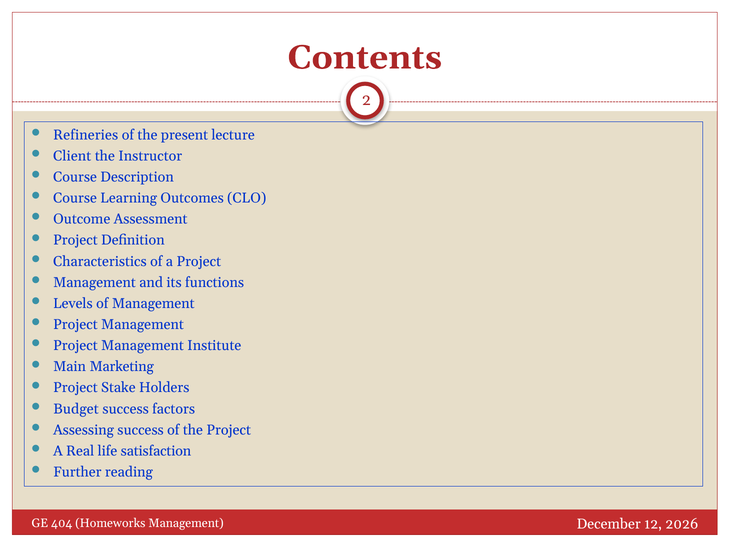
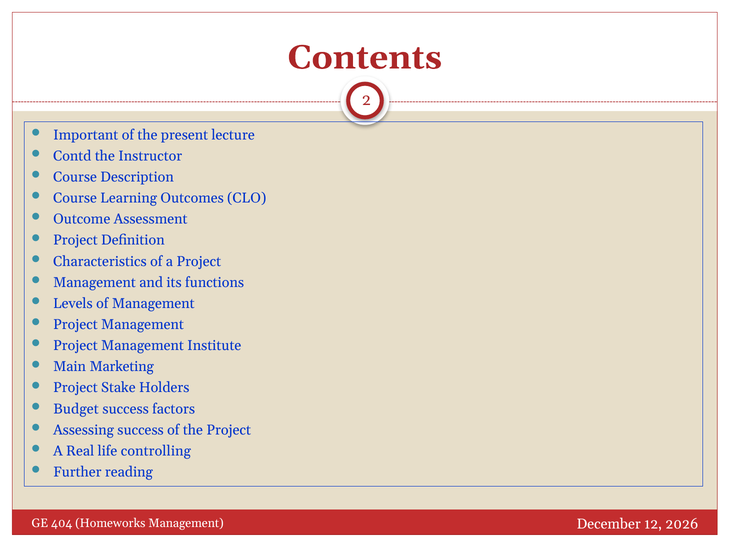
Refineries: Refineries -> Important
Client: Client -> Contd
satisfaction: satisfaction -> controlling
